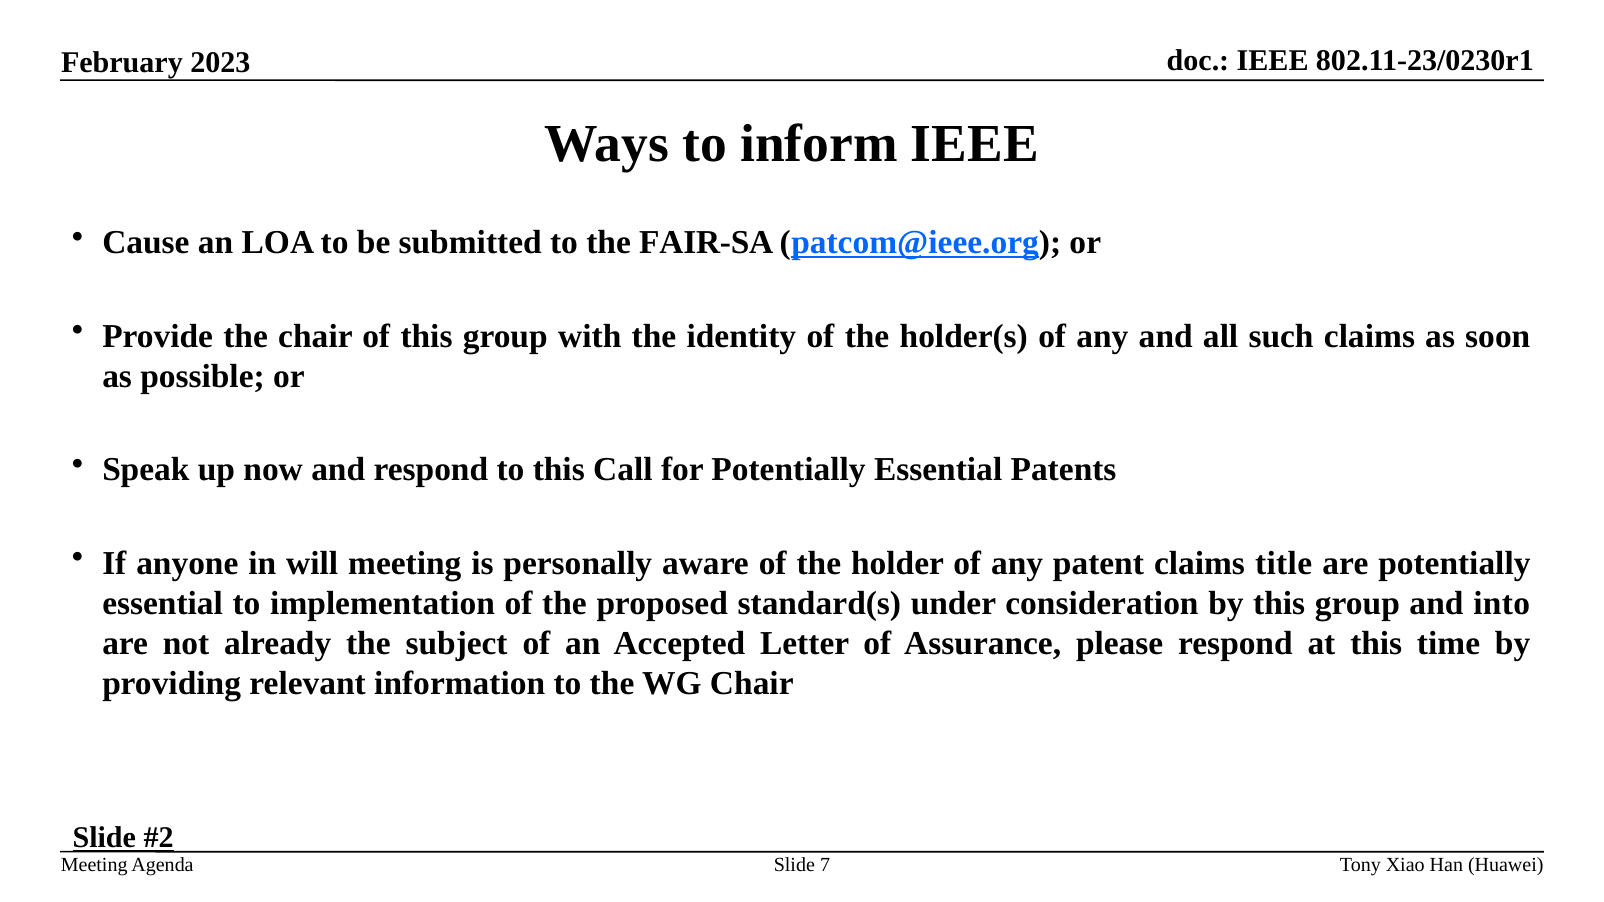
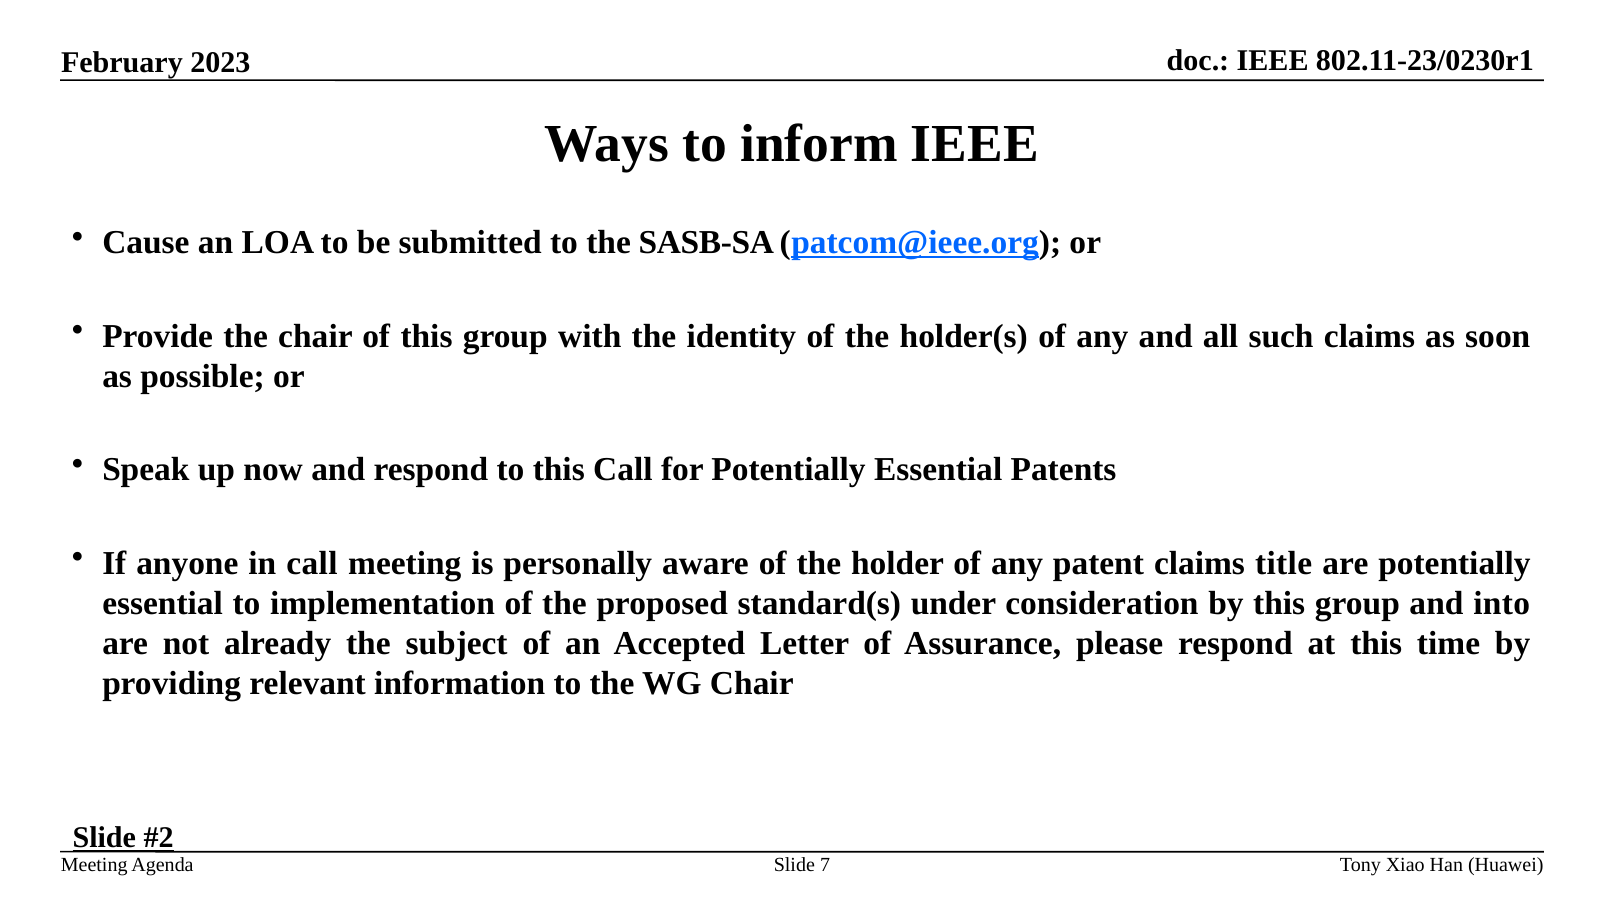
FAIR-SA: FAIR-SA -> SASB-SA
in will: will -> call
